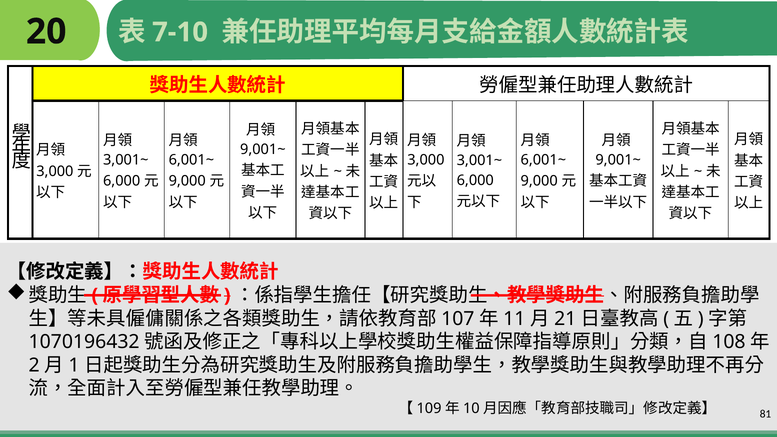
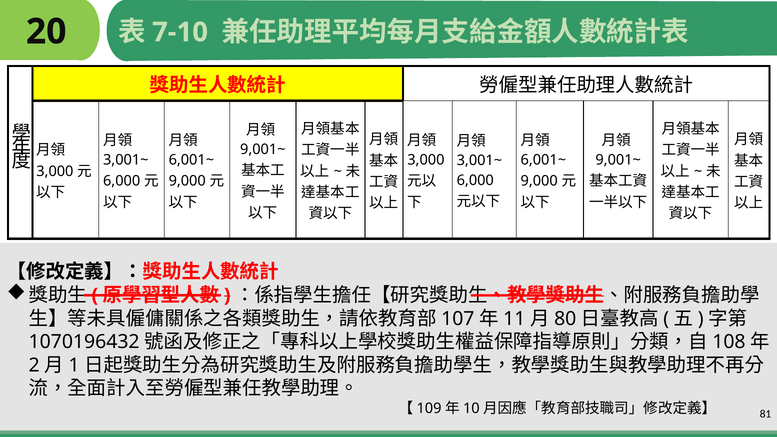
21: 21 -> 80
